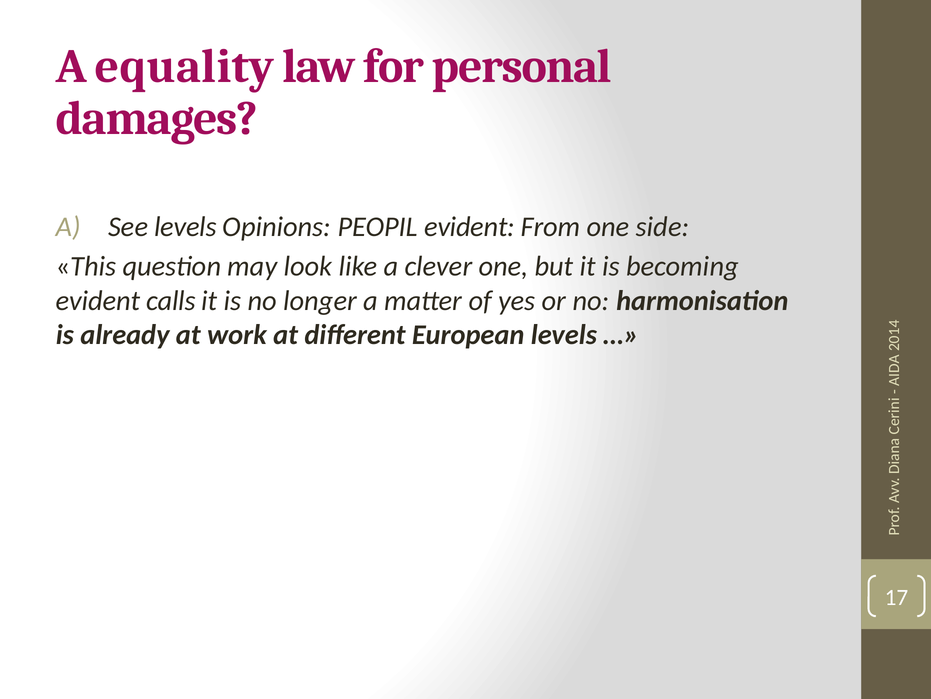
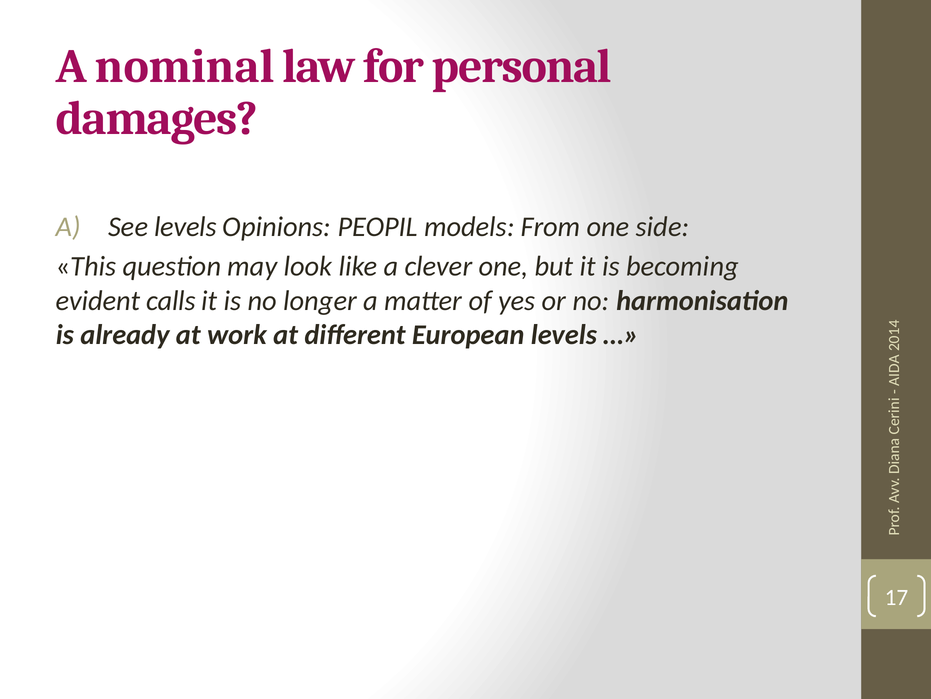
equality: equality -> nominal
PEOPIL evident: evident -> models
